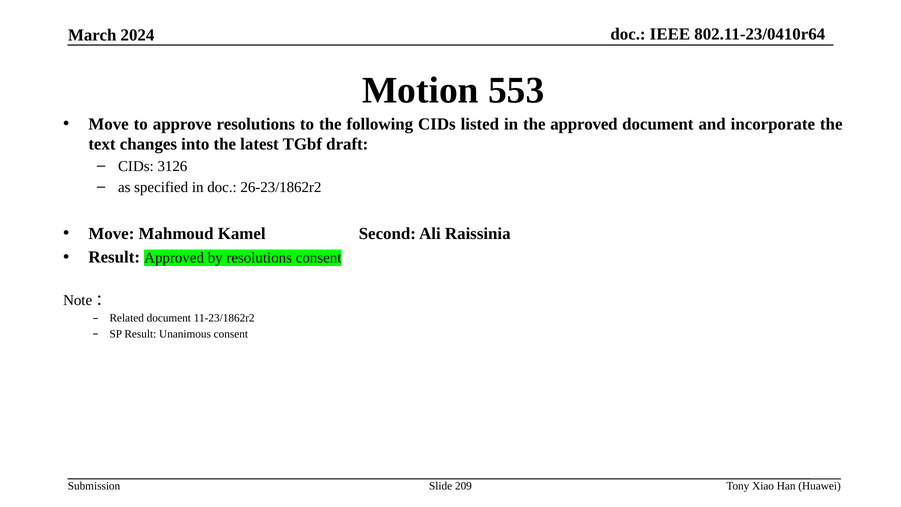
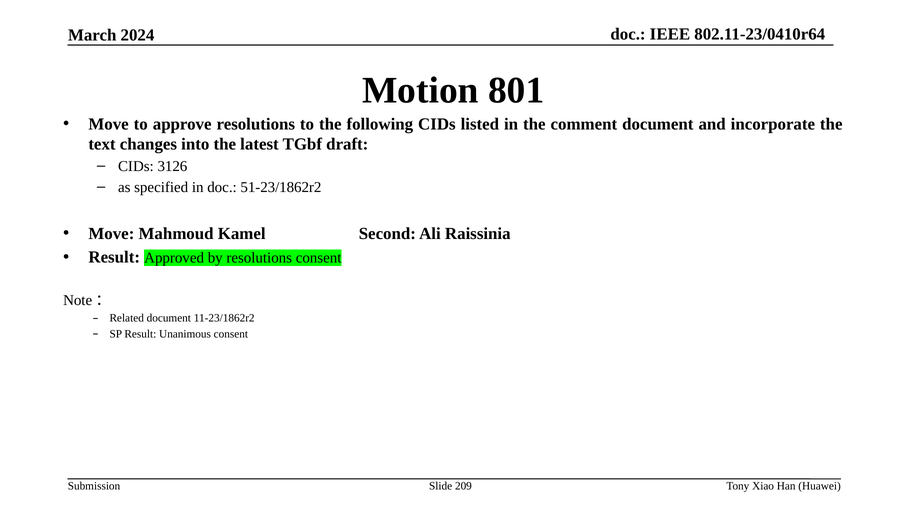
553: 553 -> 801
the approved: approved -> comment
26-23/1862r2: 26-23/1862r2 -> 51-23/1862r2
